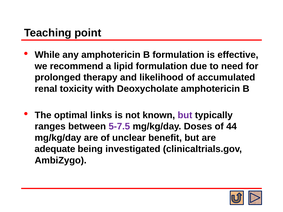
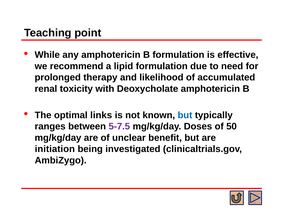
but at (185, 115) colour: purple -> blue
44: 44 -> 50
adequate: adequate -> initiation
